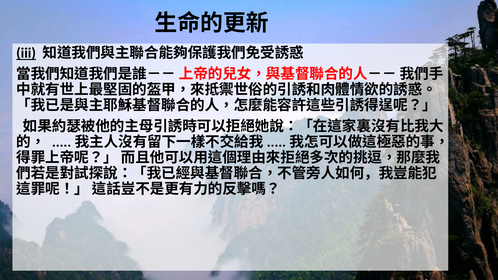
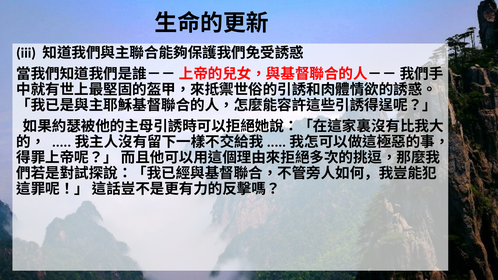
iii underline: present -> none
